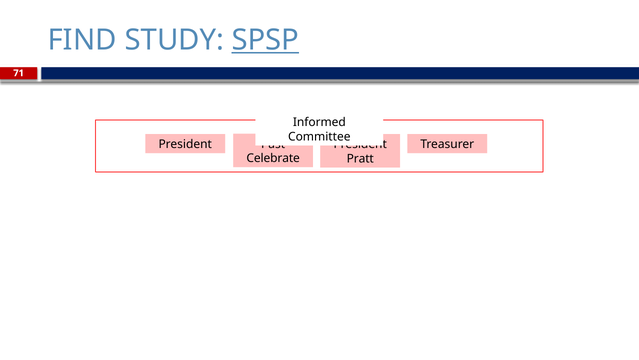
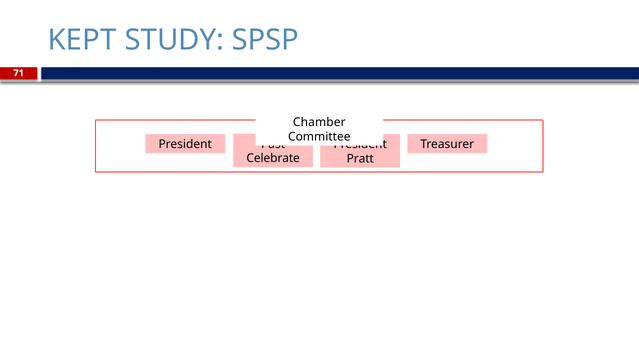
FIND: FIND -> KEPT
SPSP underline: present -> none
Informed: Informed -> Chamber
